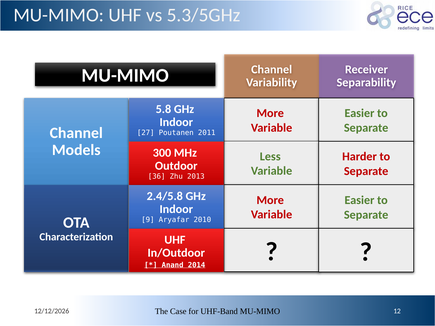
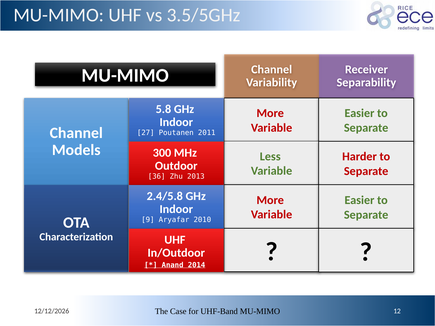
5.3/5GHz: 5.3/5GHz -> 3.5/5GHz
